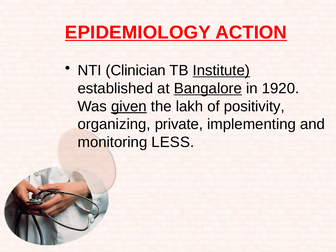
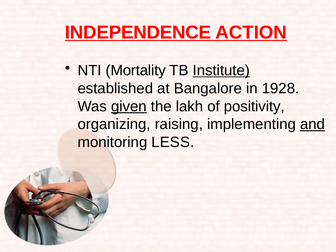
EPIDEMIOLOGY: EPIDEMIOLOGY -> INDEPENDENCE
Clinician: Clinician -> Mortality
Bangalore underline: present -> none
1920: 1920 -> 1928
private: private -> raising
and underline: none -> present
